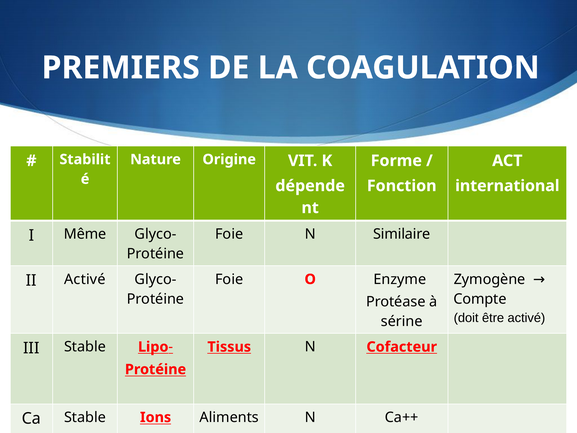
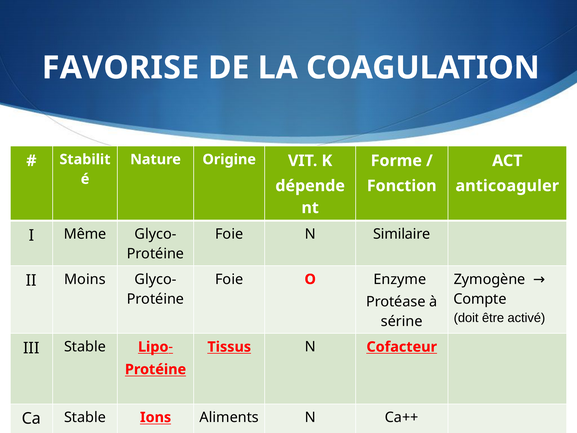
PREMIERS: PREMIERS -> FAVORISE
international: international -> anticoaguler
II Activé: Activé -> Moins
